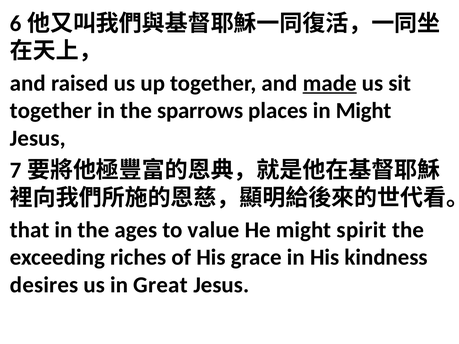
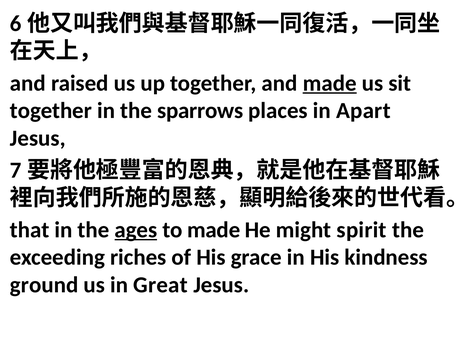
in Might: Might -> Apart
ages underline: none -> present
to value: value -> made
desires: desires -> ground
